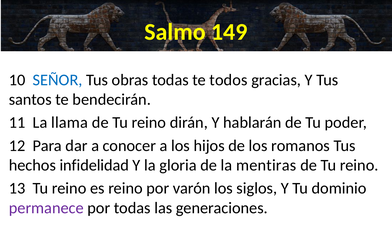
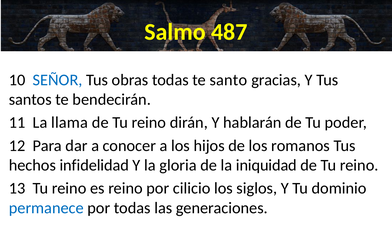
149: 149 -> 487
todos: todos -> santo
mentiras: mentiras -> iniquidad
varón: varón -> cilicio
permanece colour: purple -> blue
